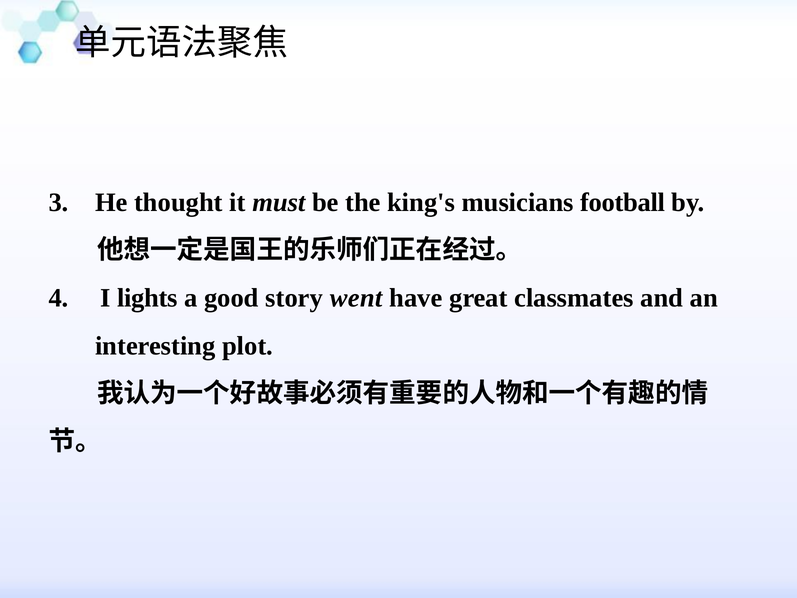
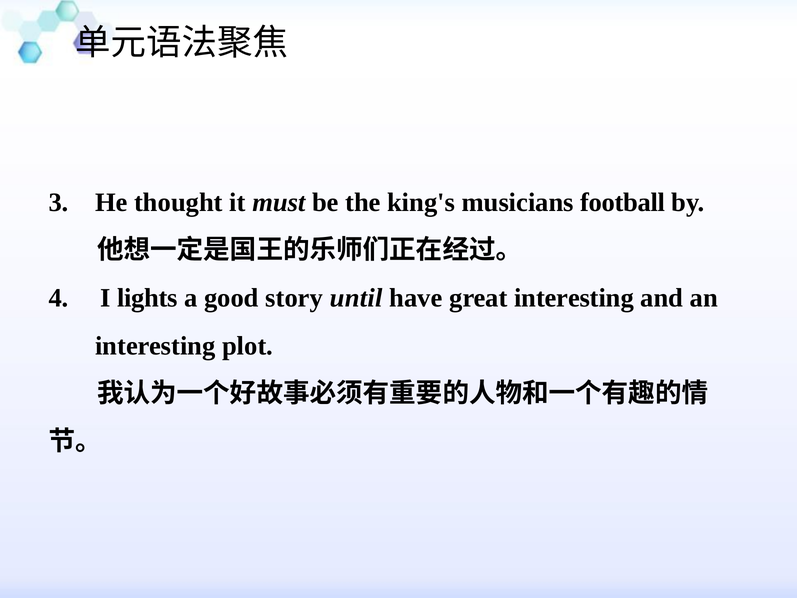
went: went -> until
great classmates: classmates -> interesting
